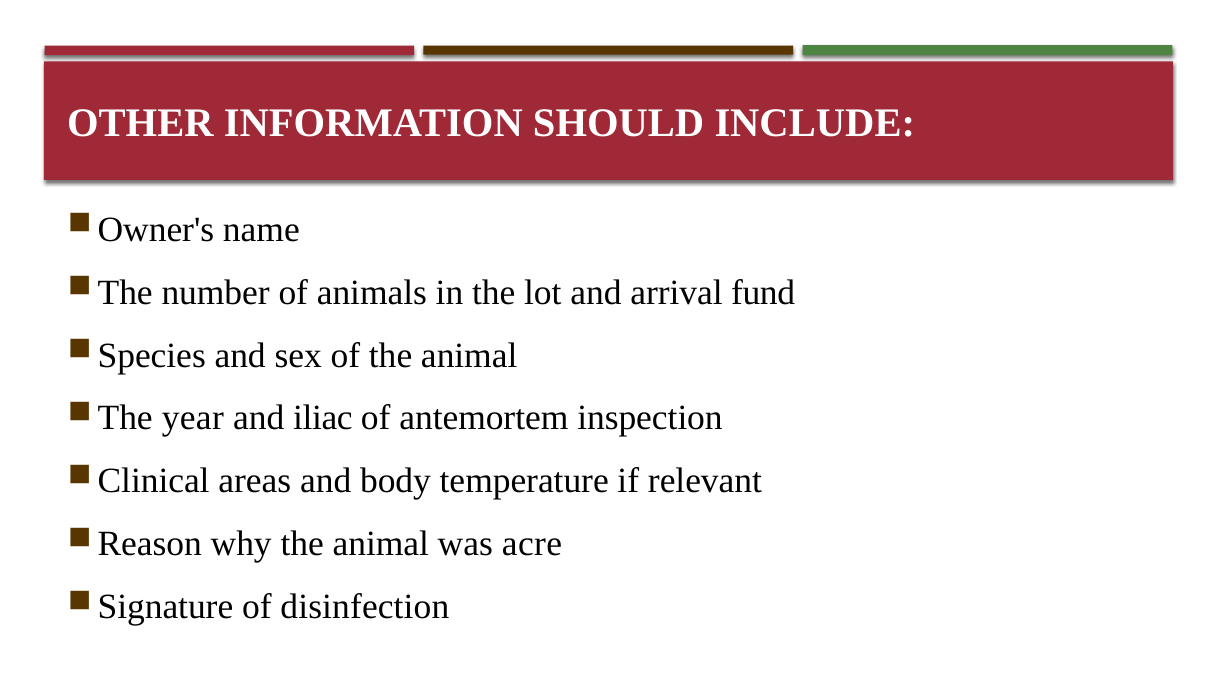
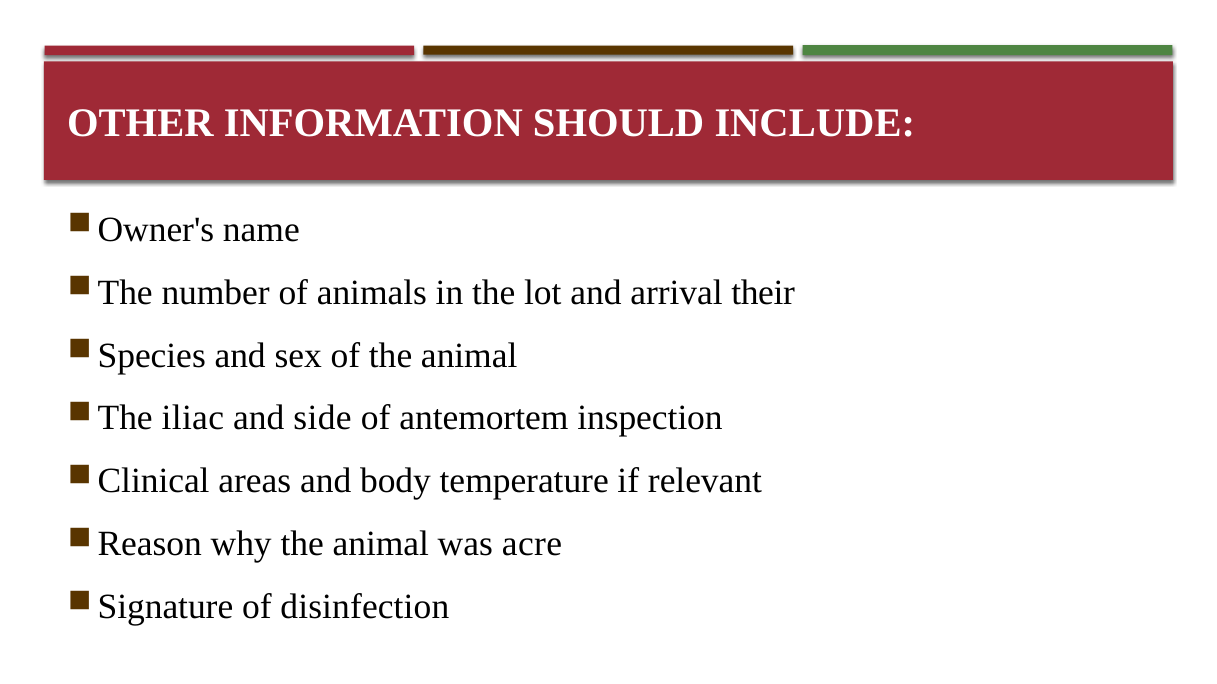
fund: fund -> their
year: year -> iliac
iliac: iliac -> side
